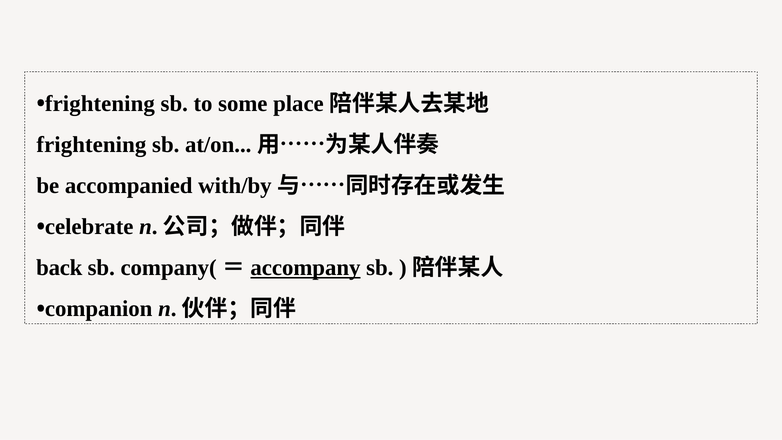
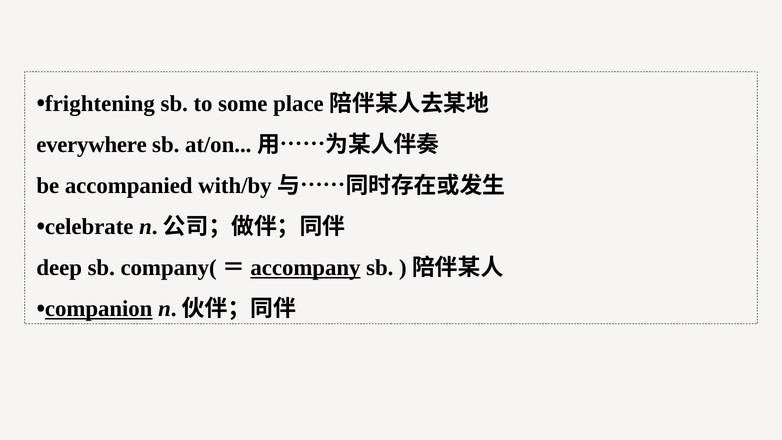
frightening at (91, 145): frightening -> everywhere
back: back -> deep
companion underline: none -> present
